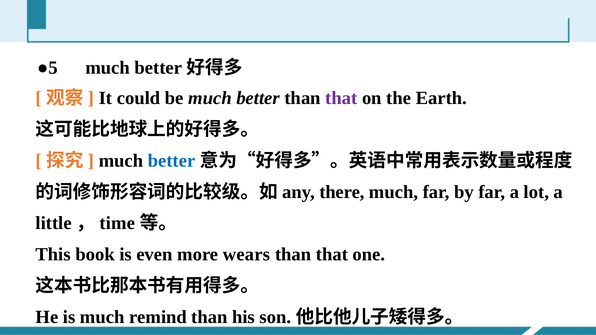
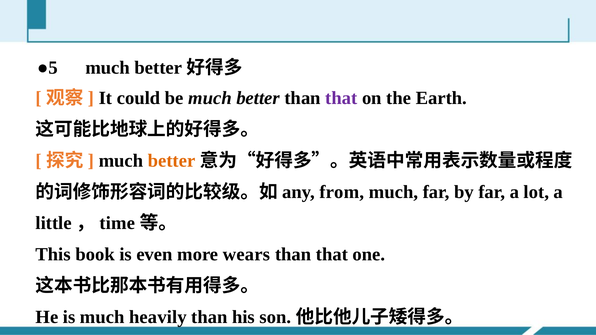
better at (172, 161) colour: blue -> orange
there: there -> from
remind: remind -> heavily
